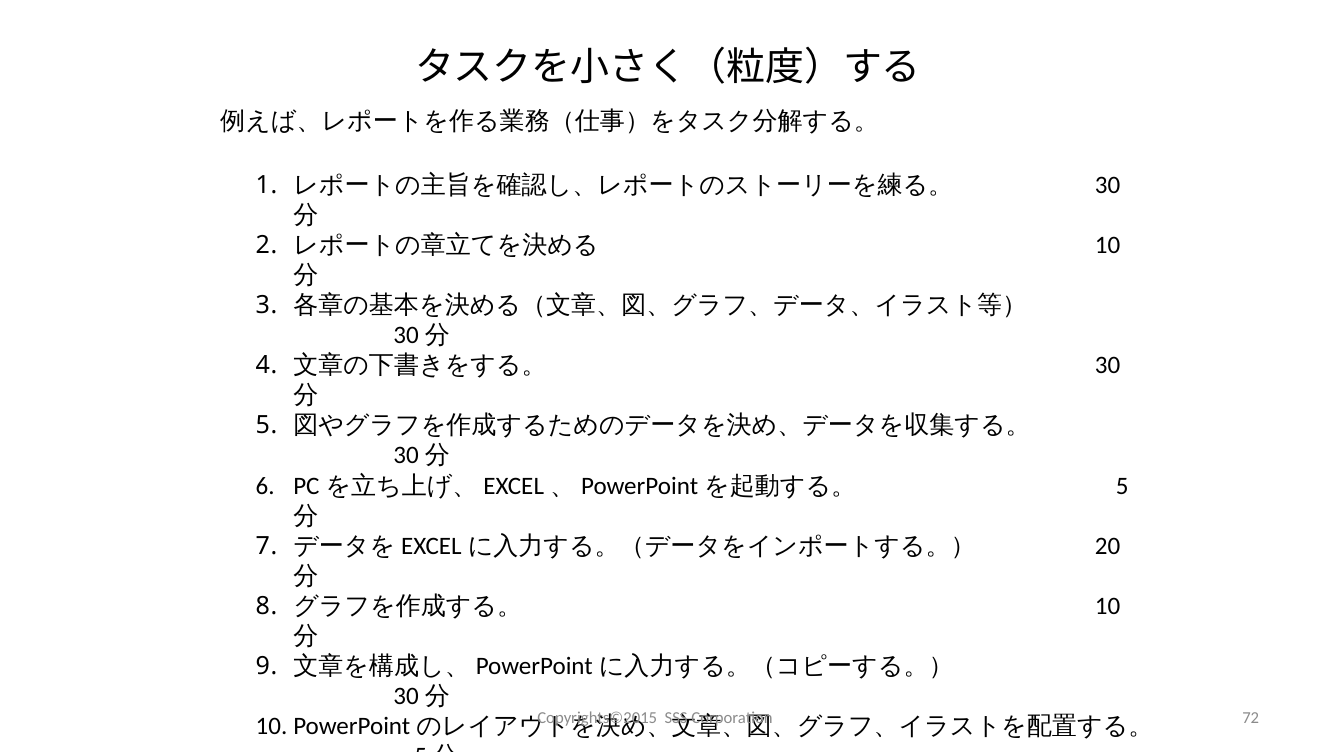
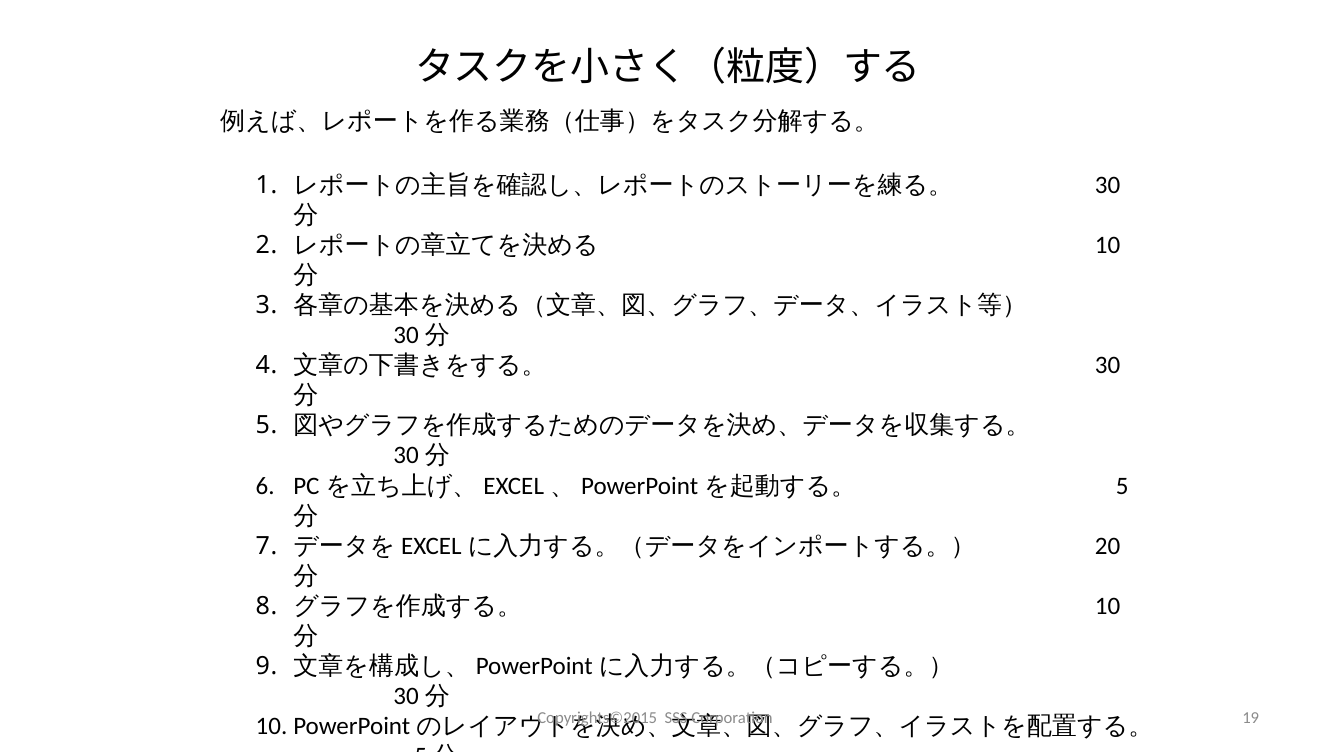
72: 72 -> 19
